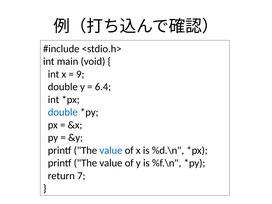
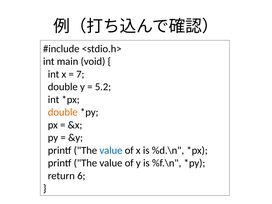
9: 9 -> 7
6.4: 6.4 -> 5.2
double at (63, 112) colour: blue -> orange
7: 7 -> 6
